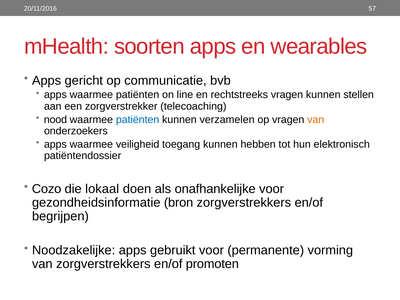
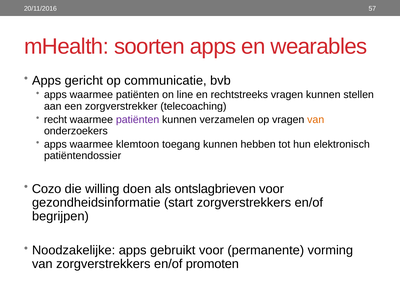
nood: nood -> recht
patiënten at (138, 120) colour: blue -> purple
veiligheid: veiligheid -> klemtoon
lokaal: lokaal -> willing
onafhankelijke: onafhankelijke -> ontslagbrieven
bron: bron -> start
